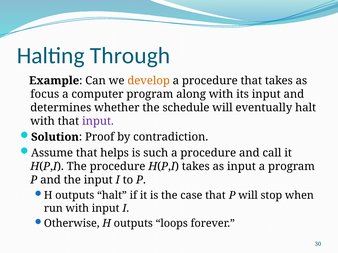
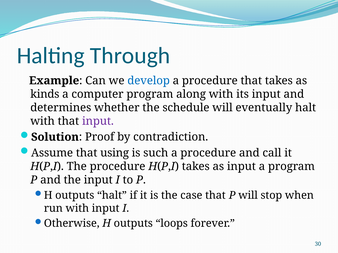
develop colour: orange -> blue
focus: focus -> kinds
helps: helps -> using
